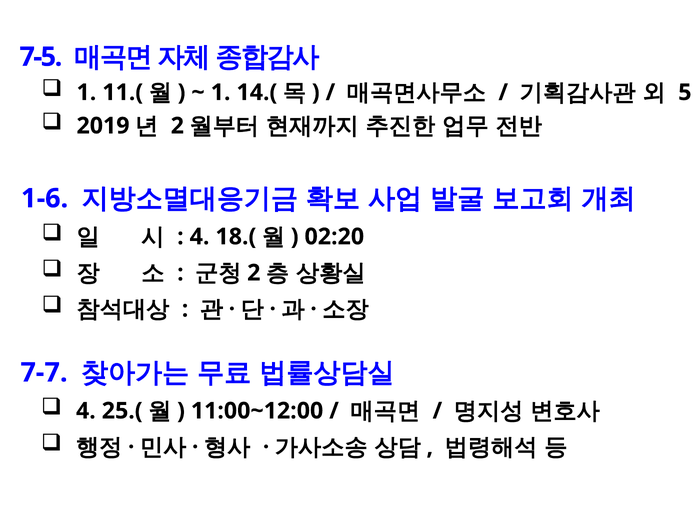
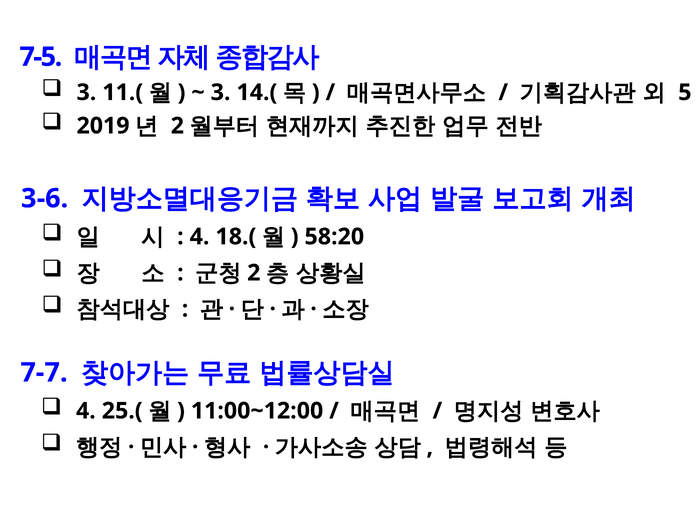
1 at (86, 92): 1 -> 3
1 at (221, 92): 1 -> 3
1-6: 1-6 -> 3-6
02:20: 02:20 -> 58:20
